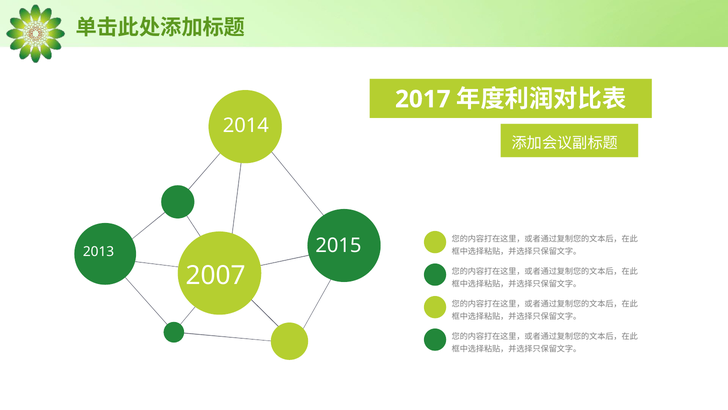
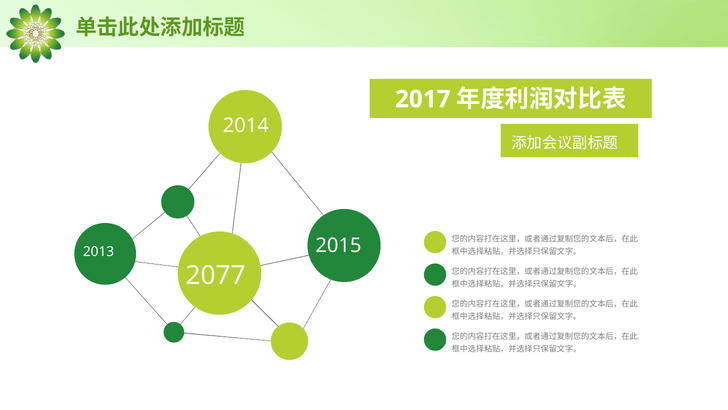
2007: 2007 -> 2077
